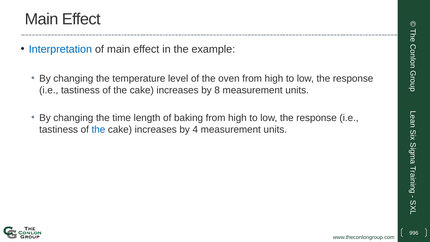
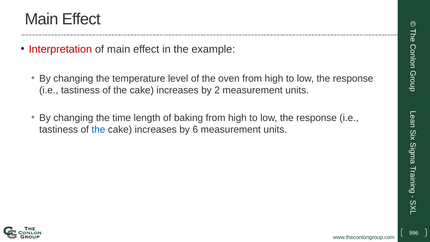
Interpretation colour: blue -> red
8: 8 -> 2
4: 4 -> 6
